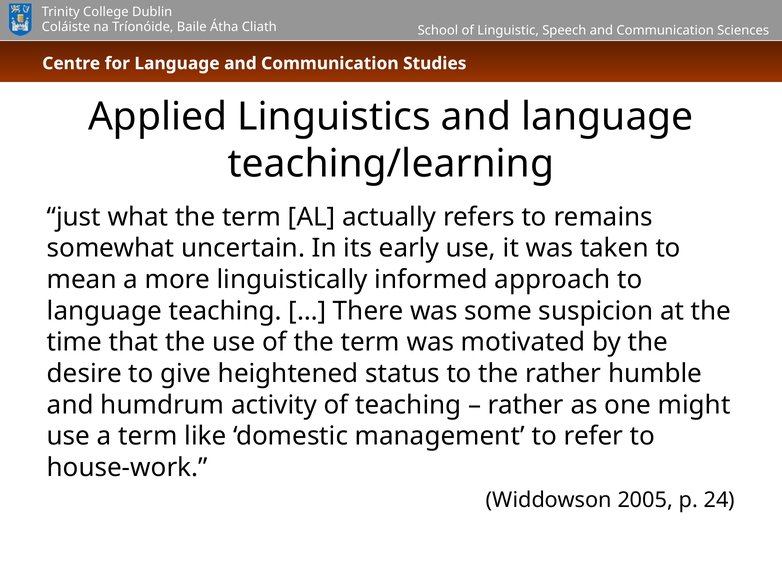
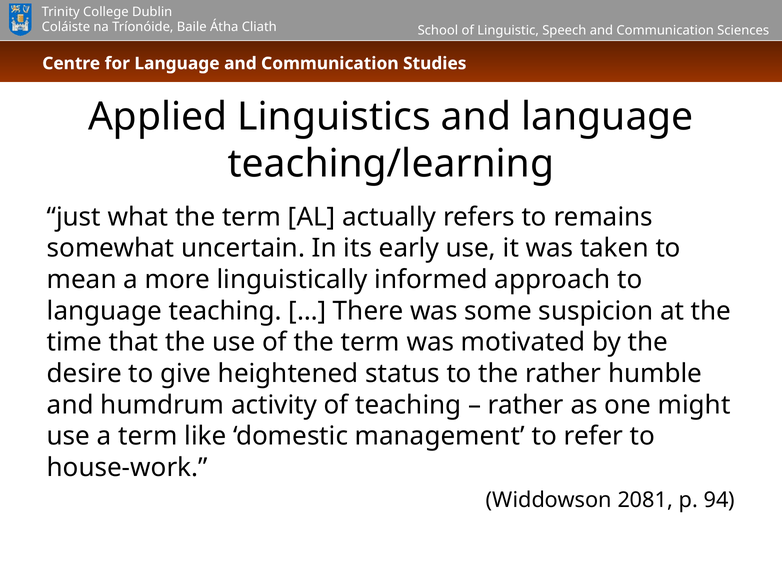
2005: 2005 -> 2081
24: 24 -> 94
